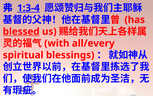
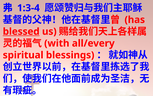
1:3-4 underline: present -> none
